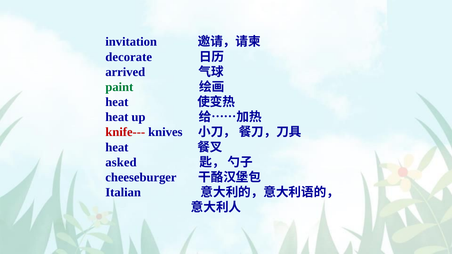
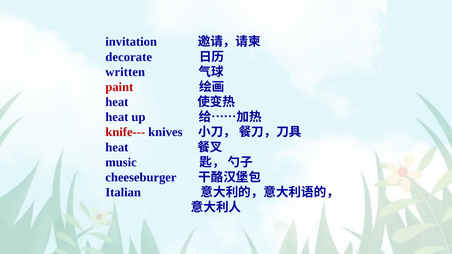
arrived: arrived -> written
paint colour: green -> red
asked: asked -> music
